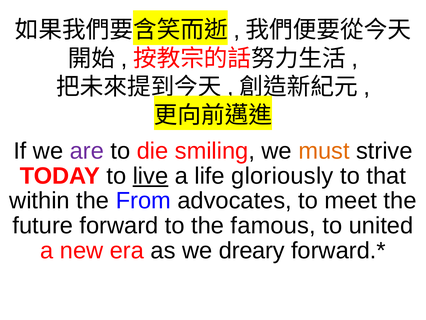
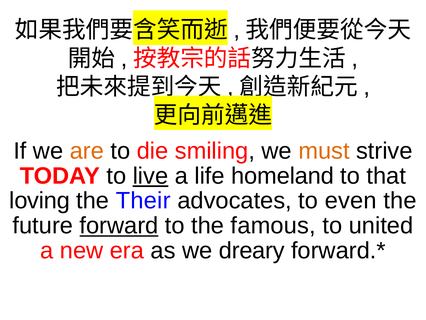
are colour: purple -> orange
gloriously: gloriously -> homeland
within: within -> loving
From: From -> Their
meet: meet -> even
forward underline: none -> present
